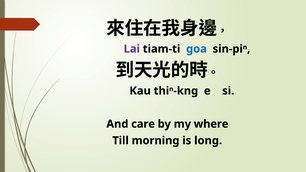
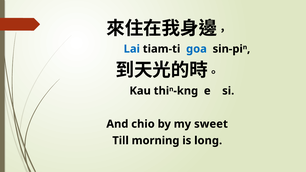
Lai colour: purple -> blue
care: care -> chio
where: where -> sweet
